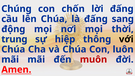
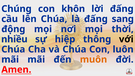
chốn: chốn -> khôn
trung: trung -> nhiều
muôn colour: red -> orange
